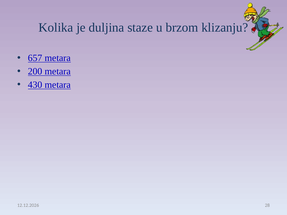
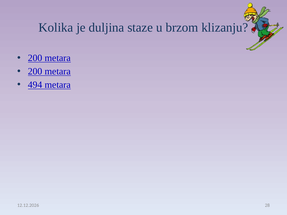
657 at (35, 58): 657 -> 200
430: 430 -> 494
